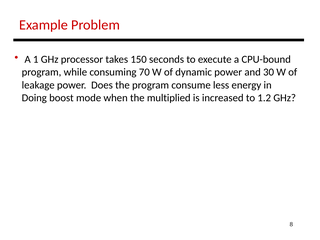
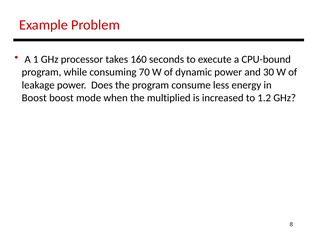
150: 150 -> 160
Doing at (34, 98): Doing -> Boost
